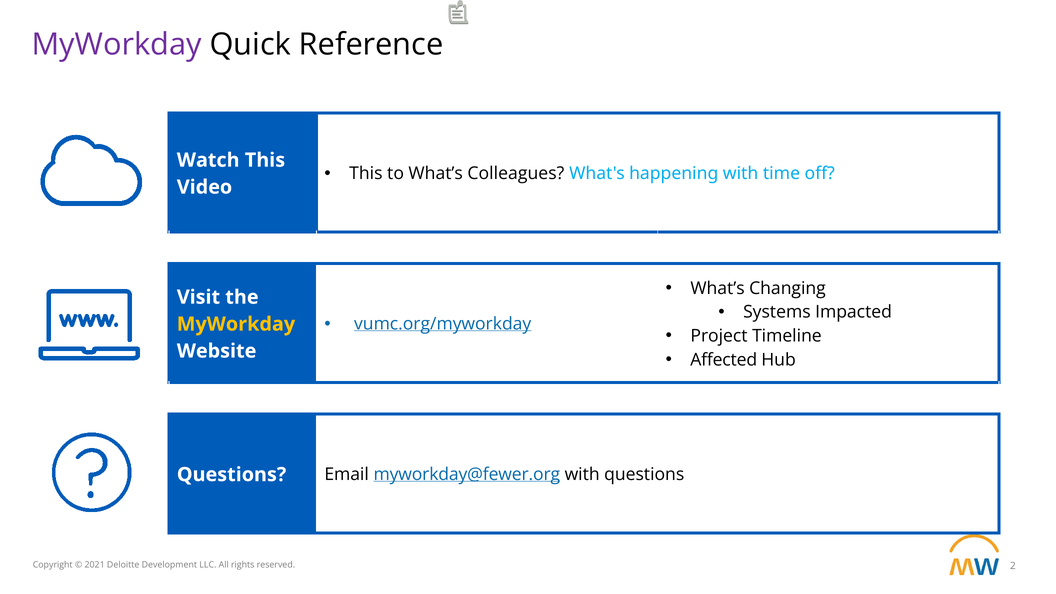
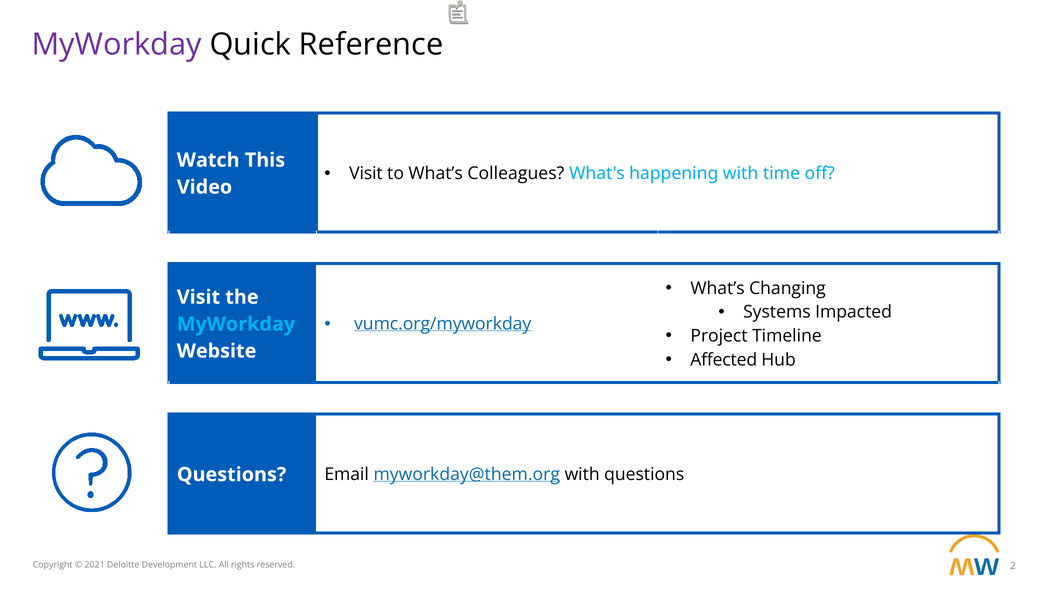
This at (366, 174): This -> Visit
MyWorkday at (236, 324) colour: yellow -> light blue
myworkday@fewer.org: myworkday@fewer.org -> myworkday@them.org
